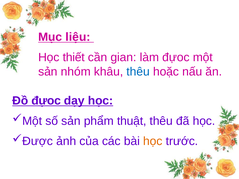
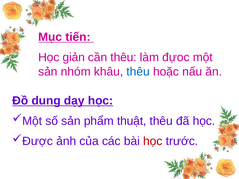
liệu: liệu -> tiến
thiết: thiết -> giản
cần gian: gian -> thêu
Đồ đựoc: đựoc -> dung
học at (153, 141) colour: orange -> red
